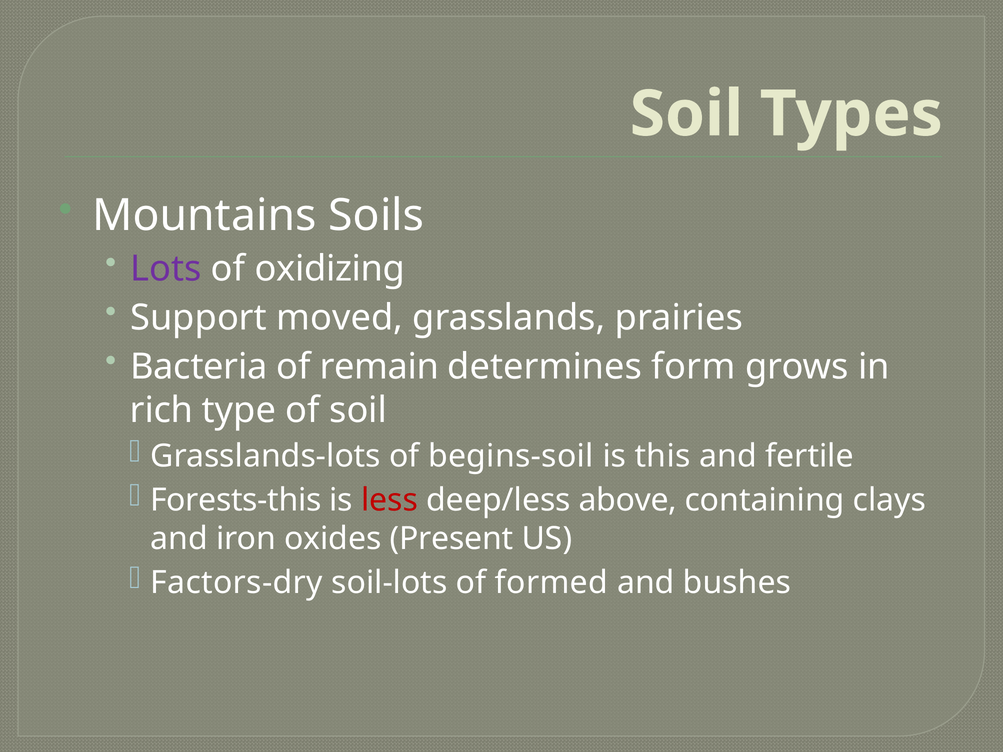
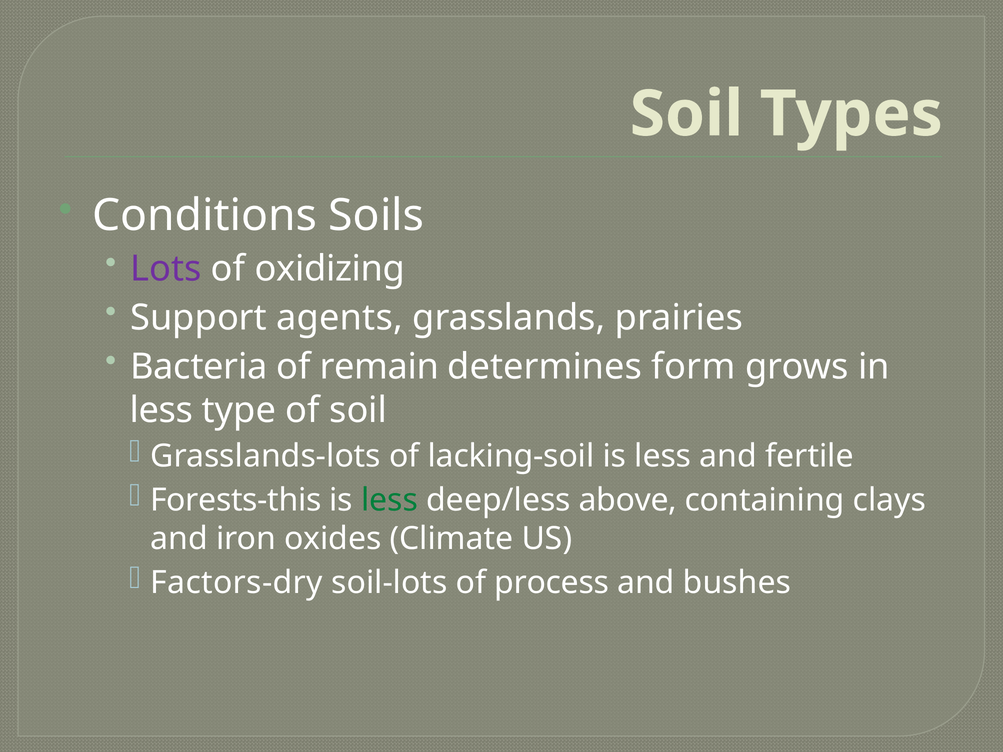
Mountains: Mountains -> Conditions
moved: moved -> agents
rich at (161, 410): rich -> less
begins-soil: begins-soil -> lacking-soil
this at (663, 456): this -> less
less at (390, 500) colour: red -> green
Present: Present -> Climate
formed: formed -> process
